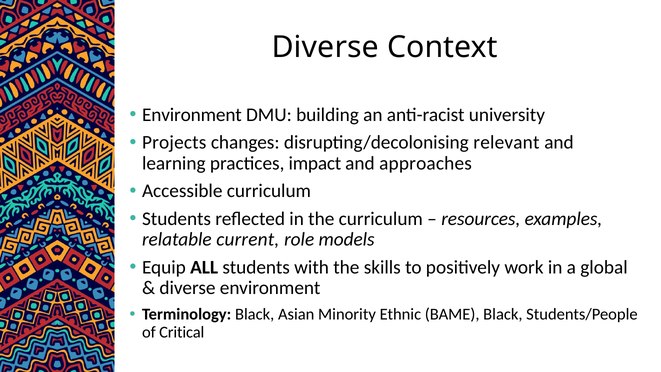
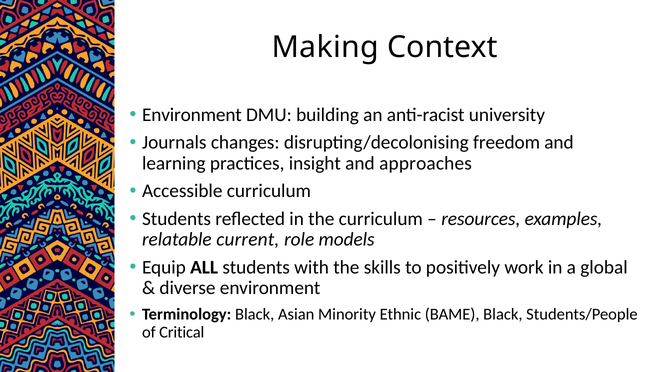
Diverse at (325, 47): Diverse -> Making
Projects: Projects -> Journals
relevant: relevant -> freedom
impact: impact -> insight
